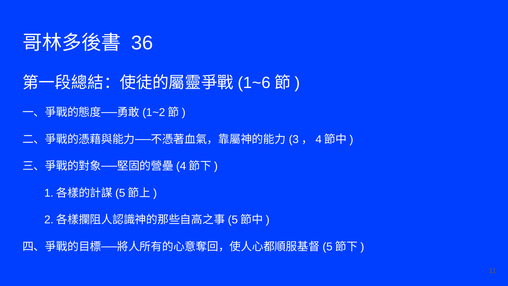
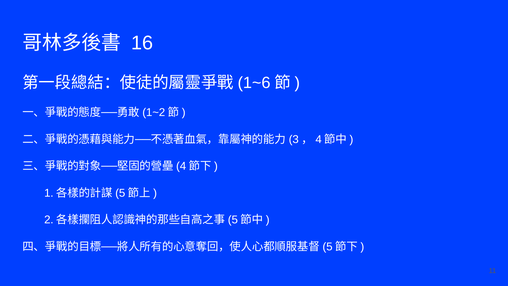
36: 36 -> 16
